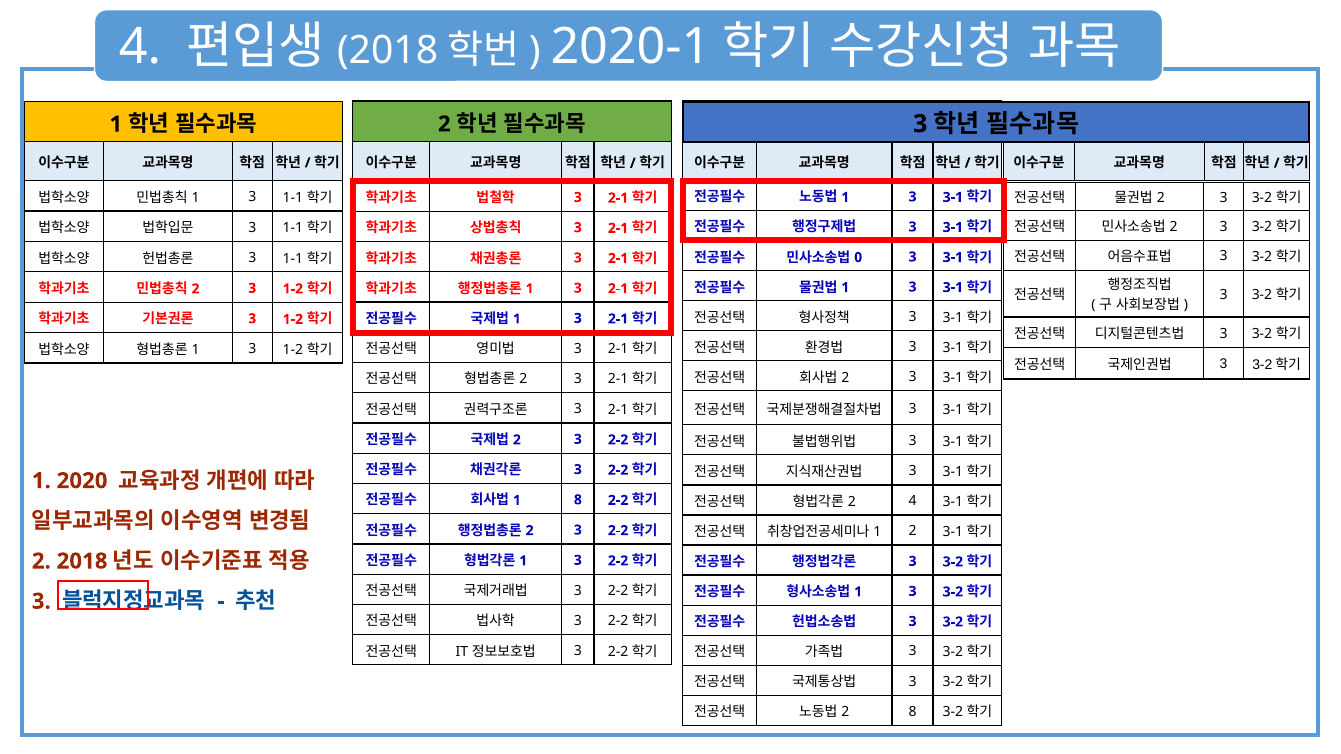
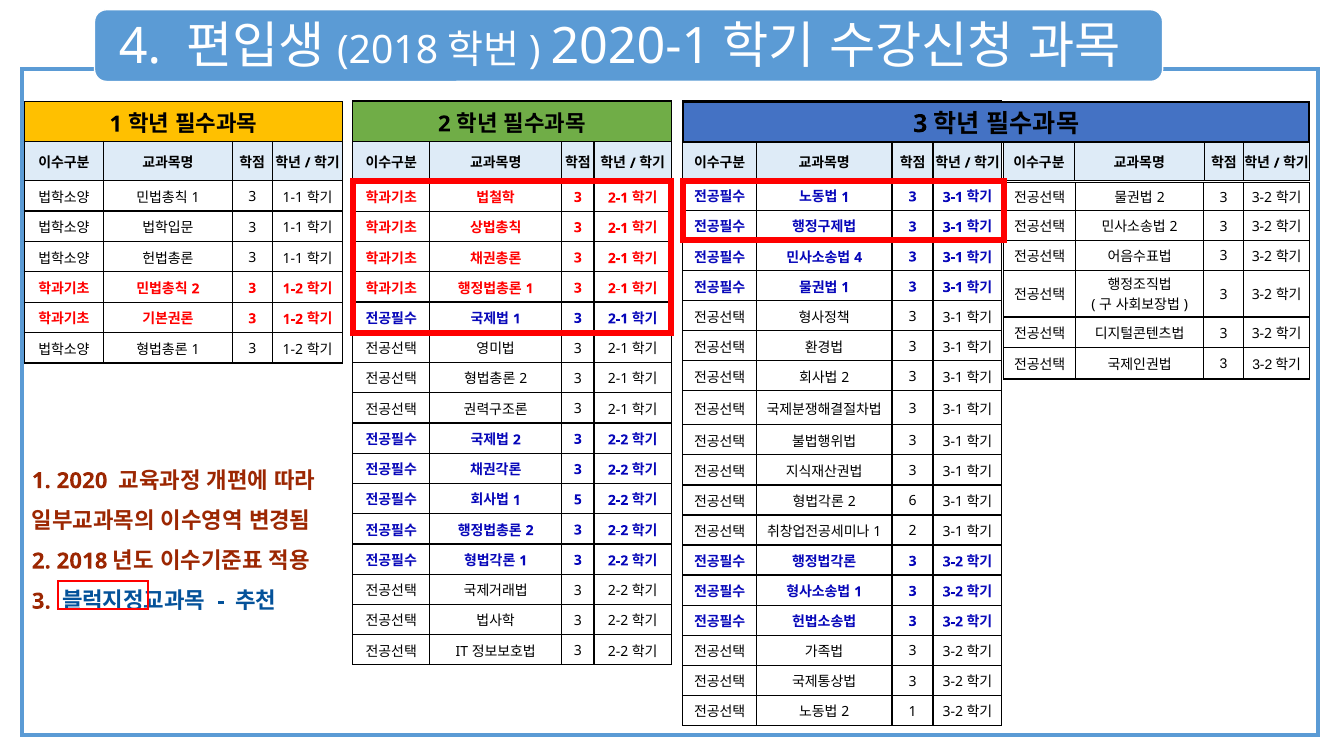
0 at (858, 258): 0 -> 4
1 8: 8 -> 5
2 4: 4 -> 6
2 8: 8 -> 1
